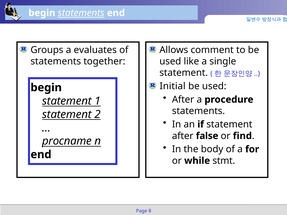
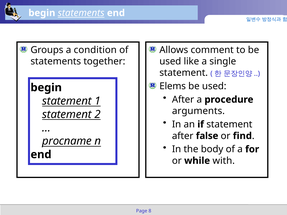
evaluates: evaluates -> condition
Initial: Initial -> Elems
statements at (198, 111): statements -> arguments
stmt: stmt -> with
